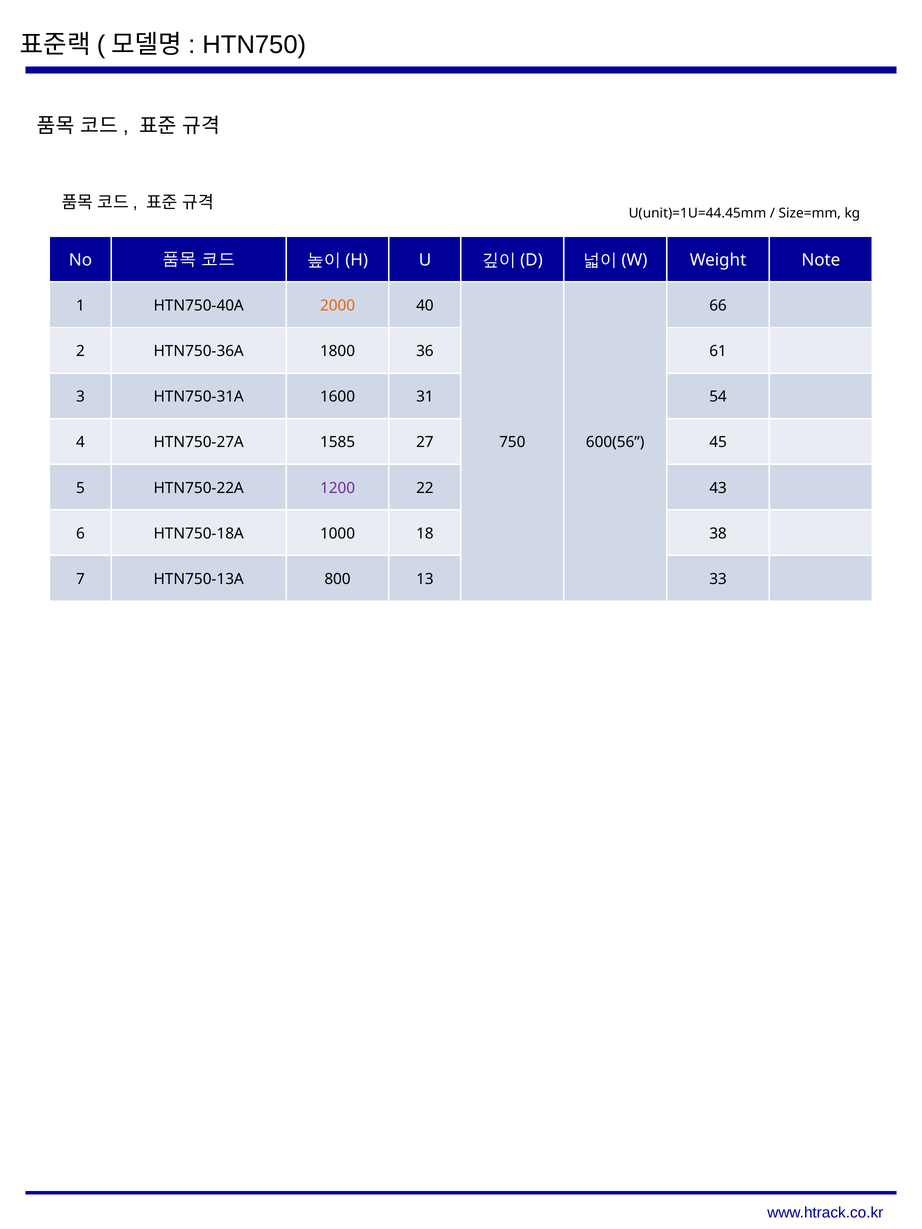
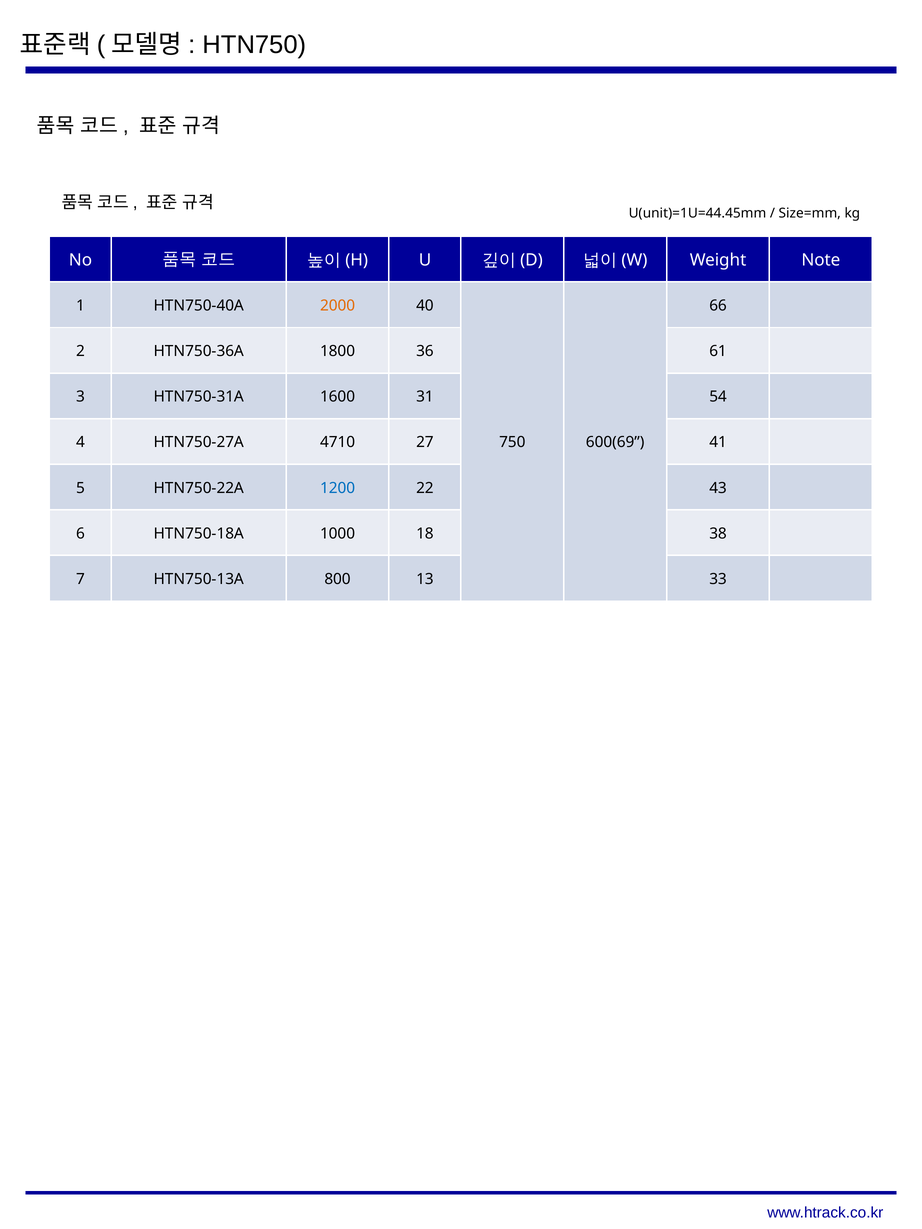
1585: 1585 -> 4710
600(56: 600(56 -> 600(69
45: 45 -> 41
1200 colour: purple -> blue
